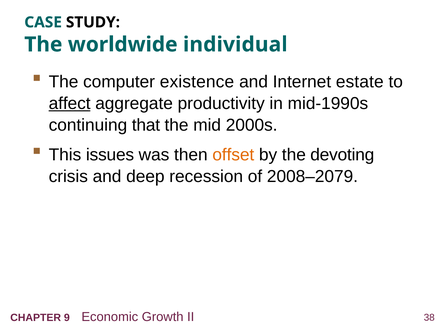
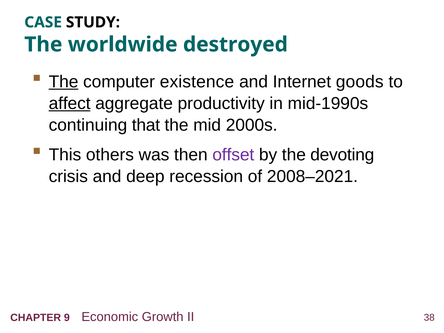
individual: individual -> destroyed
The at (64, 82) underline: none -> present
estate: estate -> goods
issues: issues -> others
offset colour: orange -> purple
2008–2079: 2008–2079 -> 2008–2021
